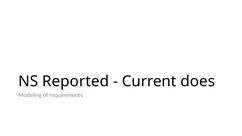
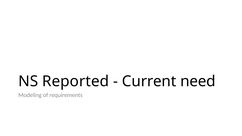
does: does -> need
